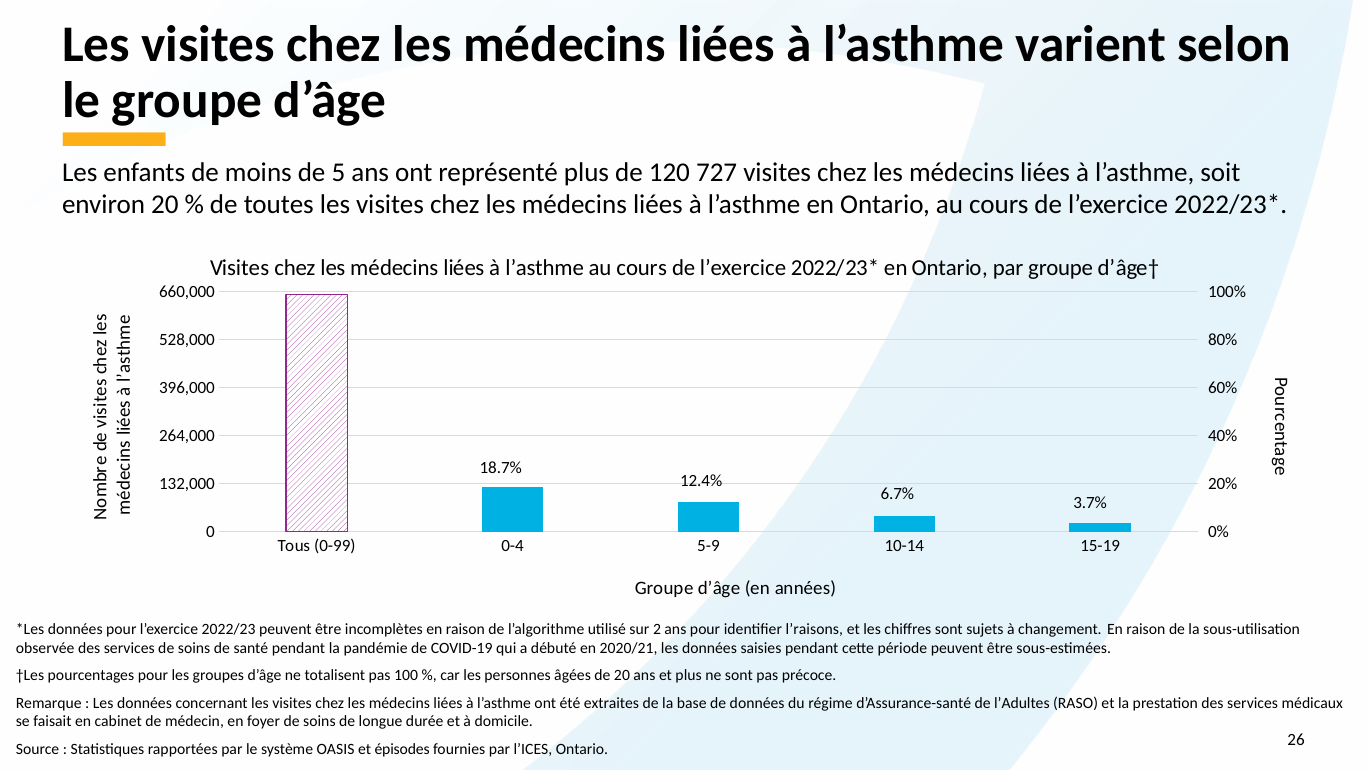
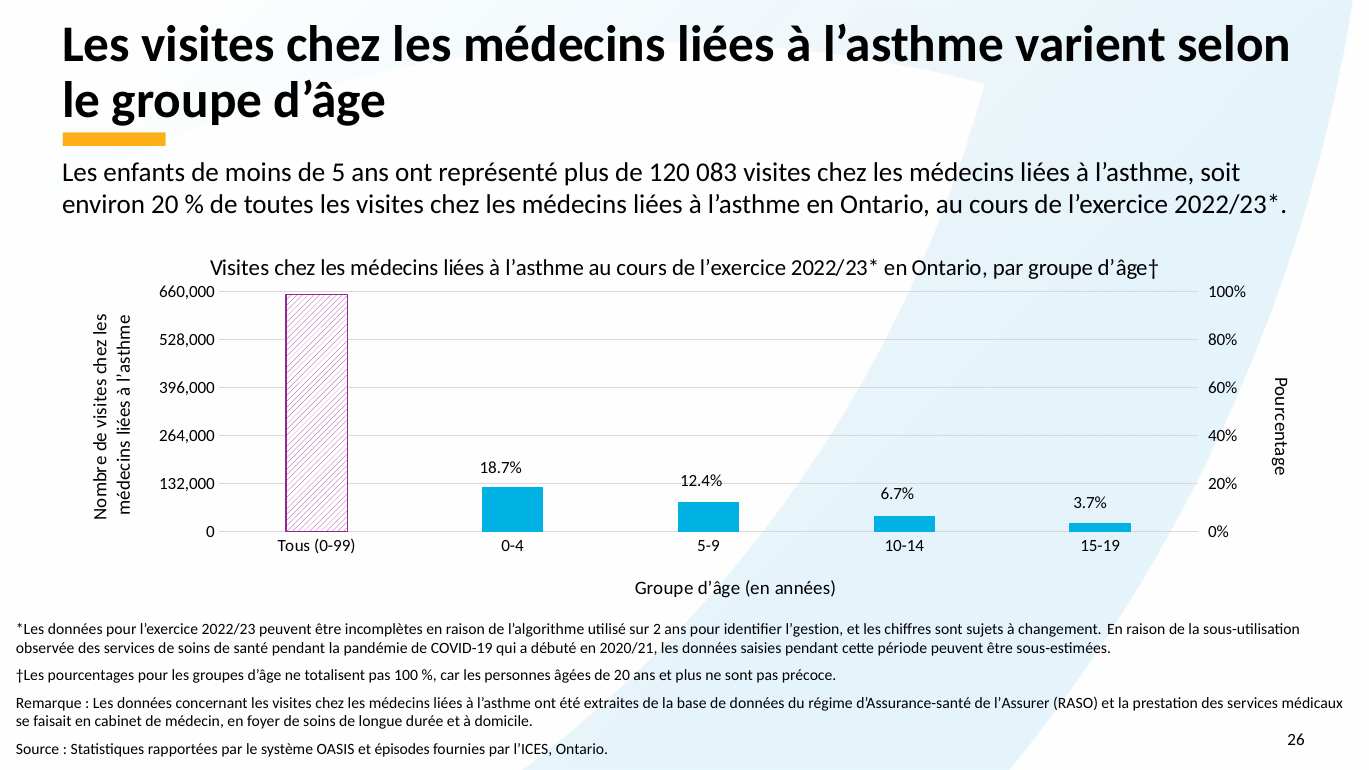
727: 727 -> 083
l’raisons: l’raisons -> l’gestion
l’Adultes: l’Adultes -> l’Assurer
